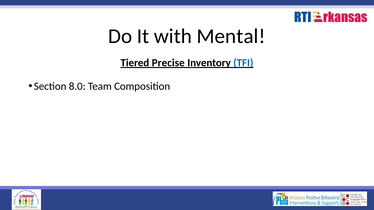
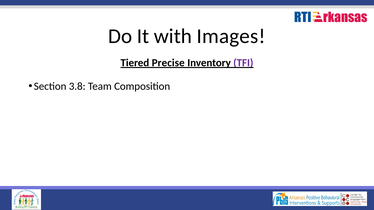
Mental: Mental -> Images
TFI colour: blue -> purple
8.0: 8.0 -> 3.8
